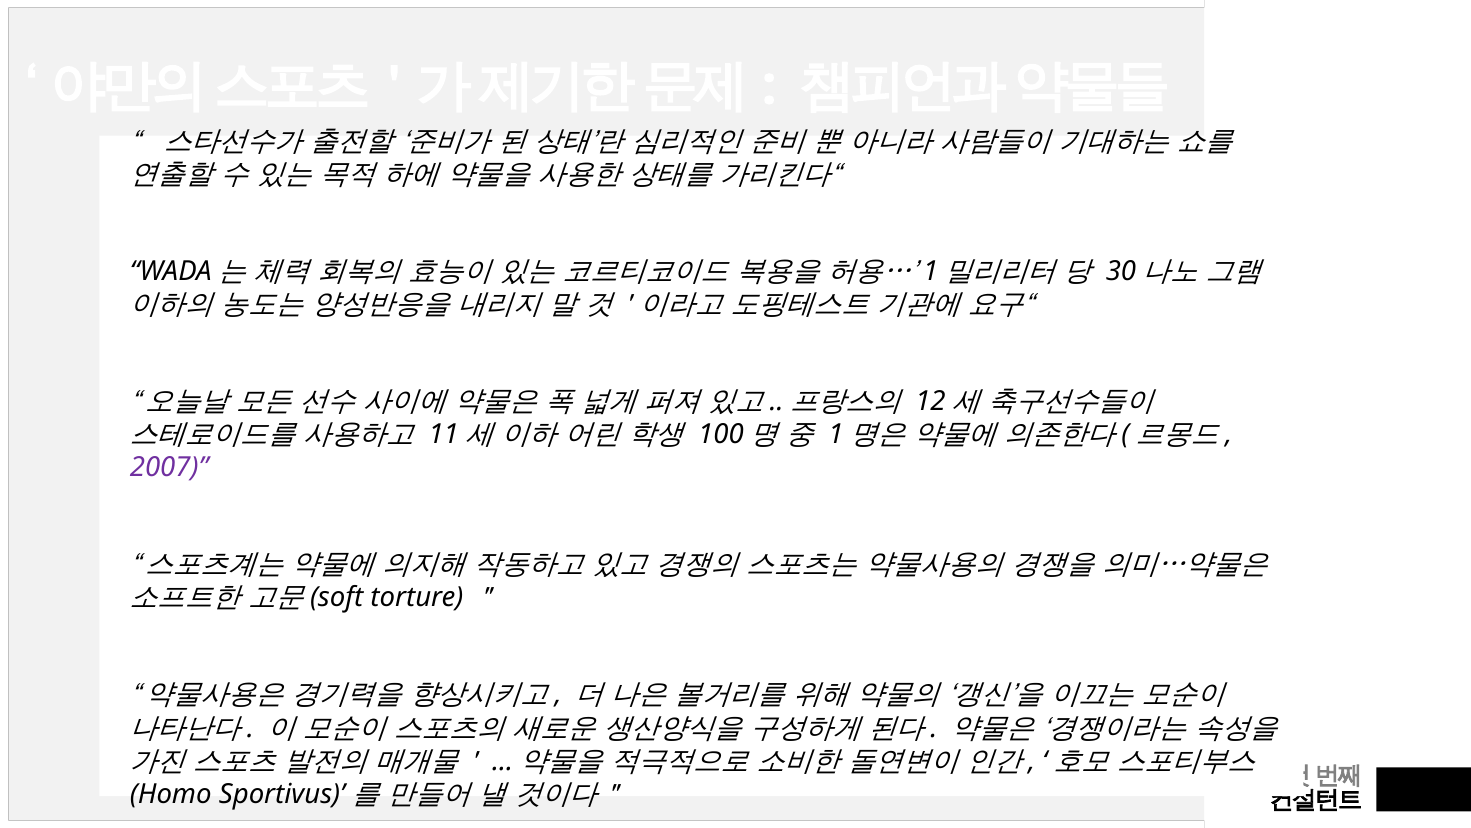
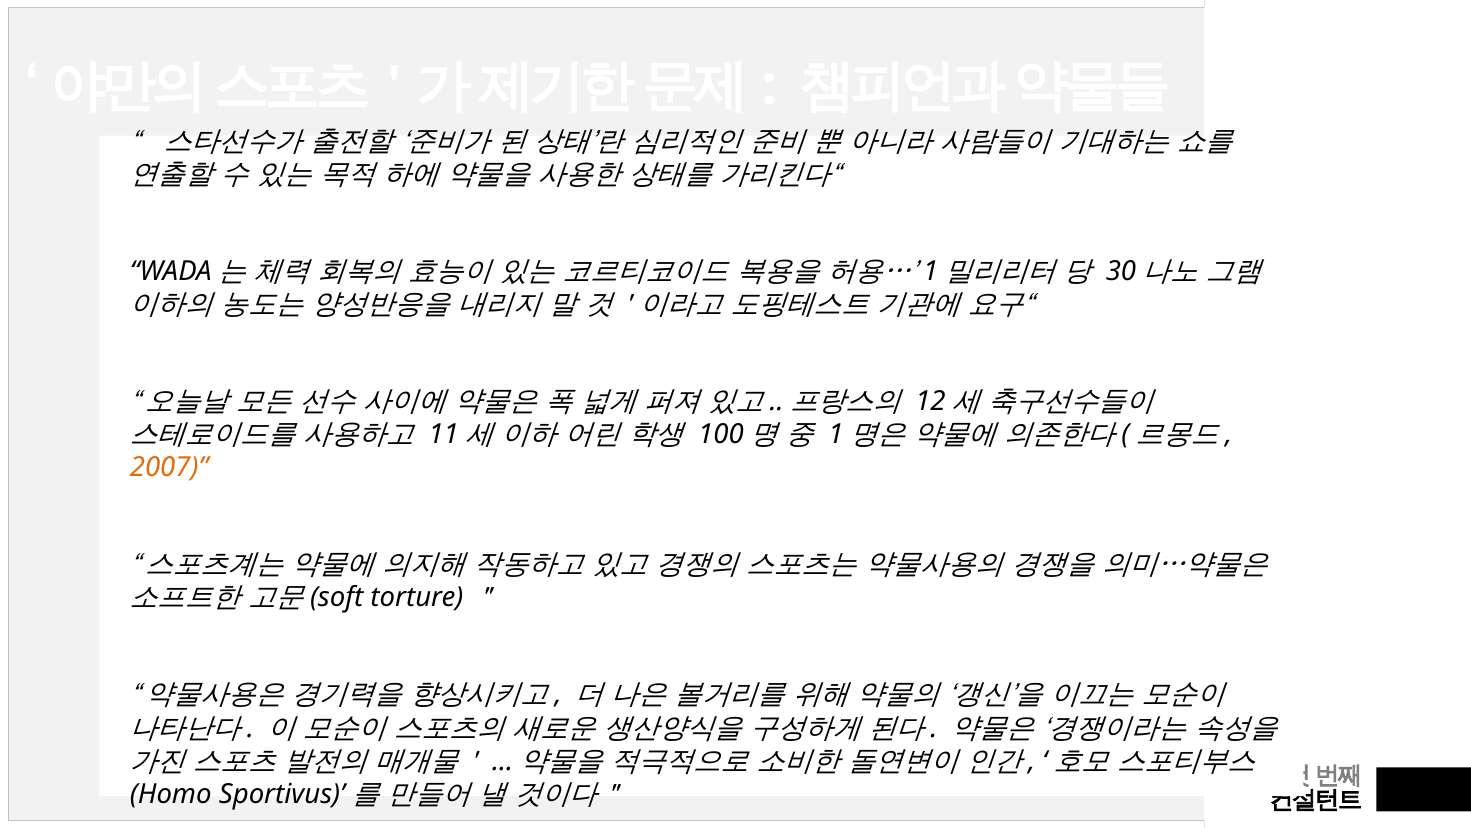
2007 colour: purple -> orange
